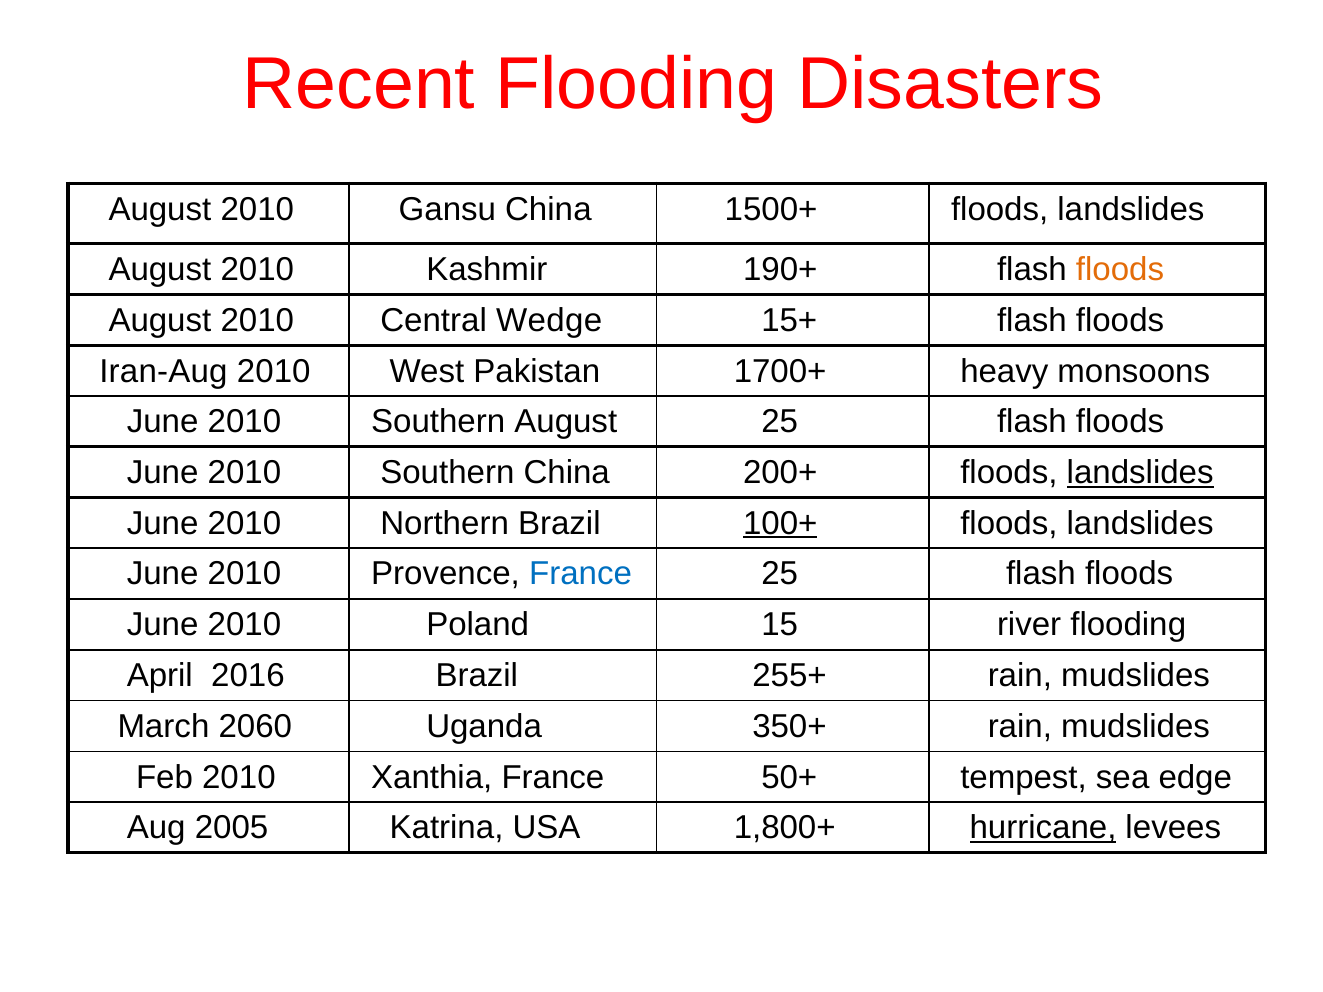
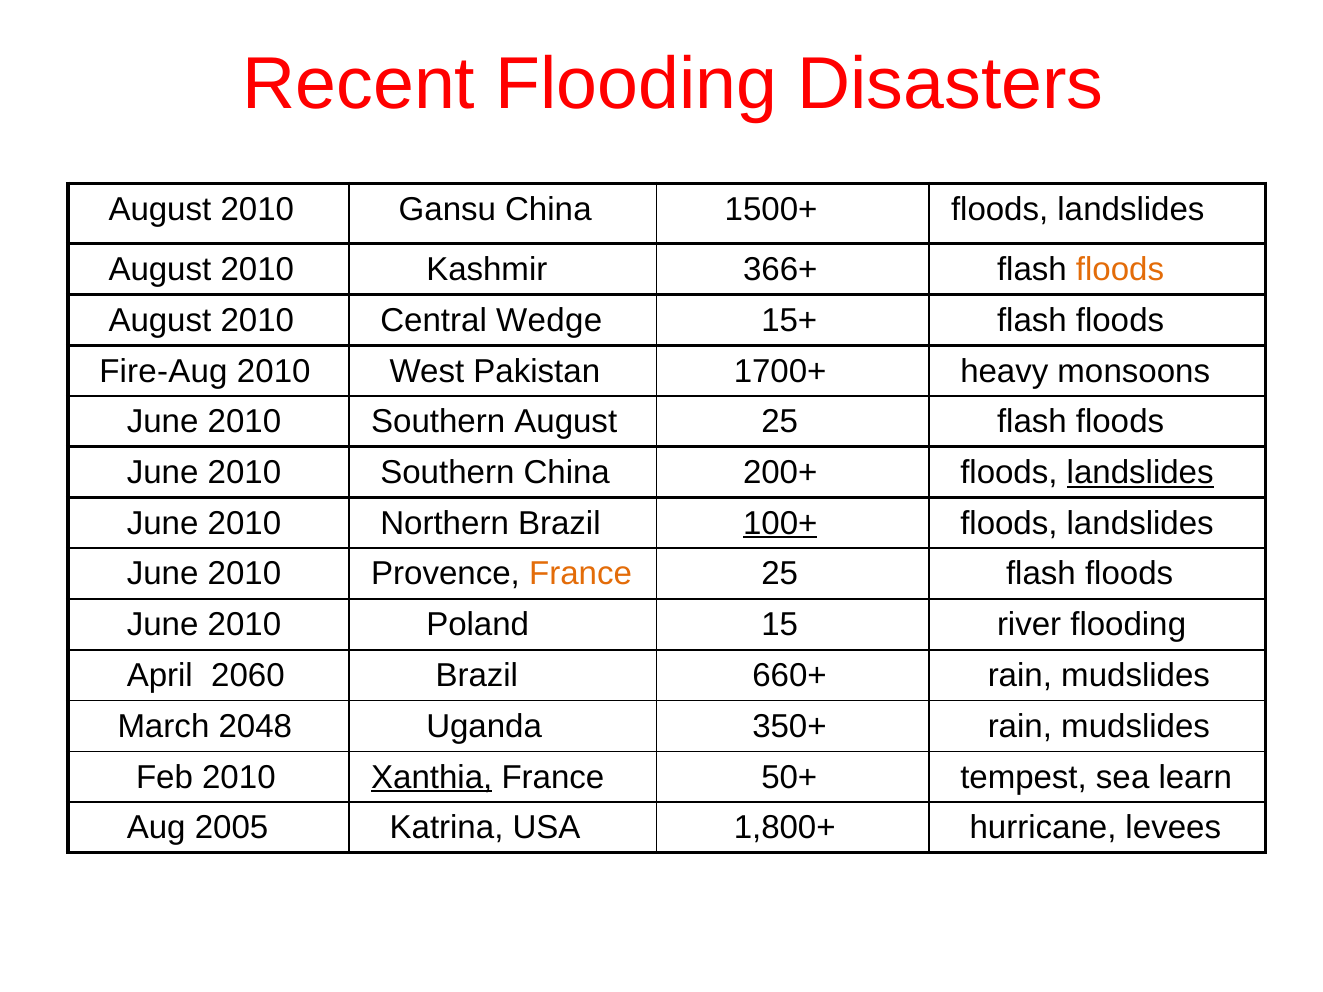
190+: 190+ -> 366+
Iran-Aug: Iran-Aug -> Fire-Aug
France at (581, 574) colour: blue -> orange
2016: 2016 -> 2060
255+: 255+ -> 660+
2060: 2060 -> 2048
Xanthia underline: none -> present
edge: edge -> learn
hurricane underline: present -> none
